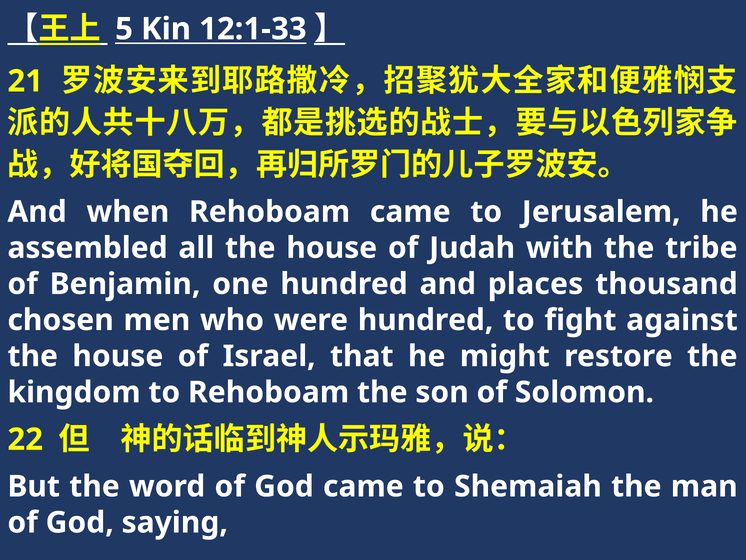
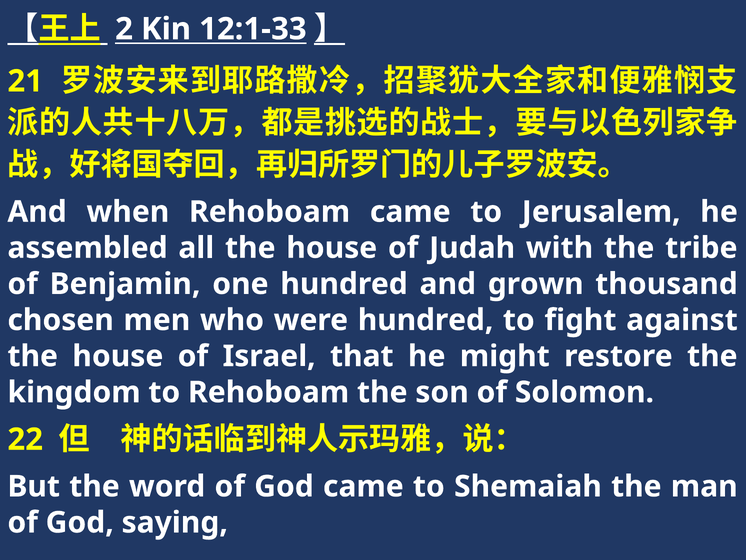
5: 5 -> 2
places: places -> grown
